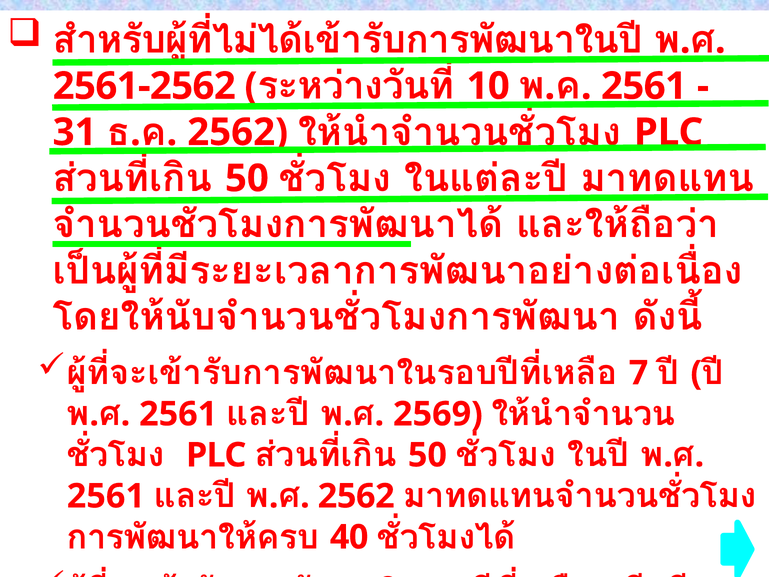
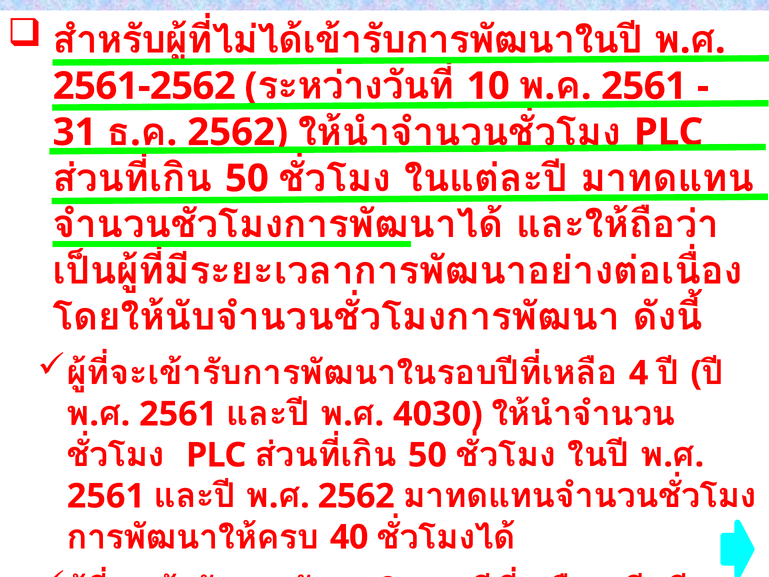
7: 7 -> 4
2569: 2569 -> 4030
